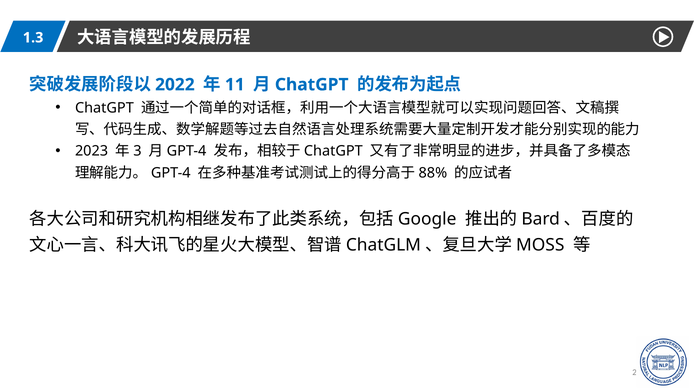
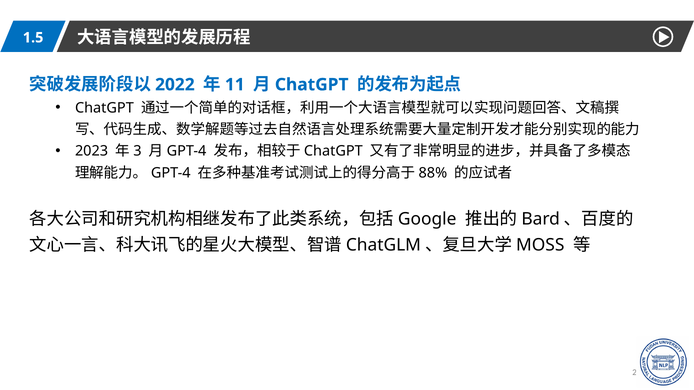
1.3: 1.3 -> 1.5
